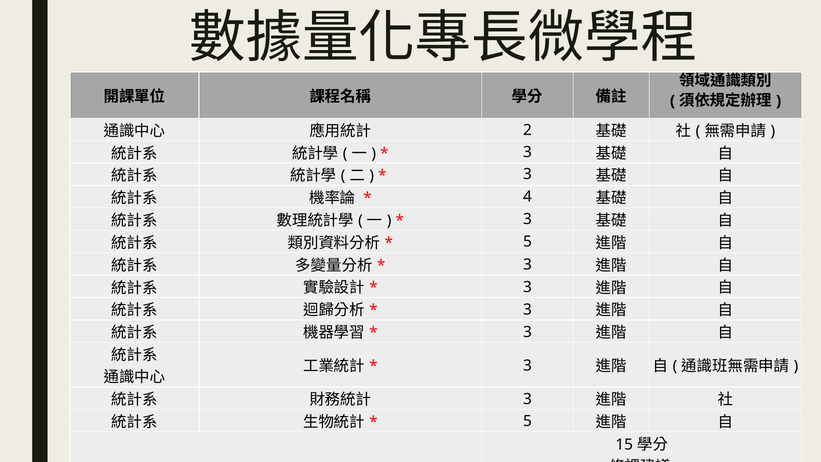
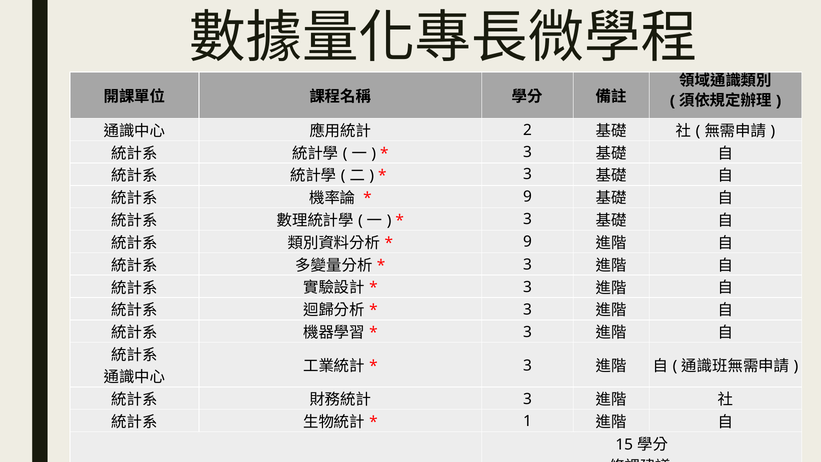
4 at (527, 197): 4 -> 9
5 at (527, 242): 5 -> 9
5 at (527, 421): 5 -> 1
